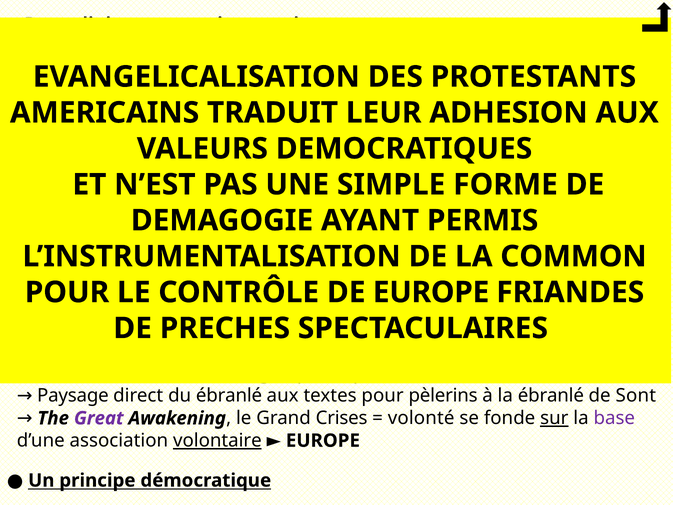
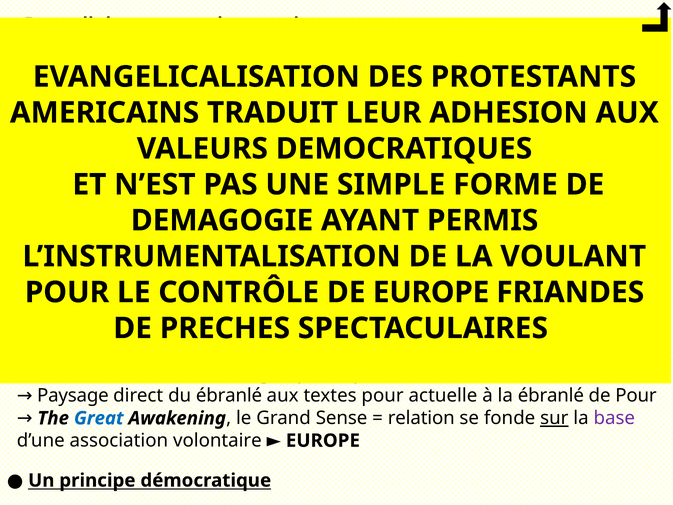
LA COMMON: COMMON -> VOULANT
pour pèlerins: pèlerins -> actuelle
de Sont: Sont -> Pour
Great colour: purple -> blue
Grand Crises: Crises -> Sense
volonté: volonté -> relation
volontaire underline: present -> none
